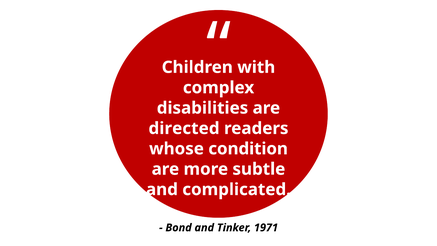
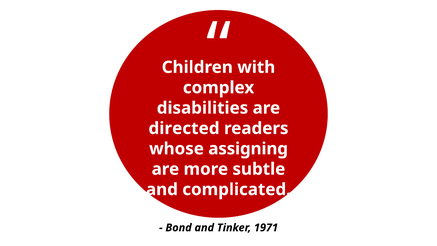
condition: condition -> assigning
